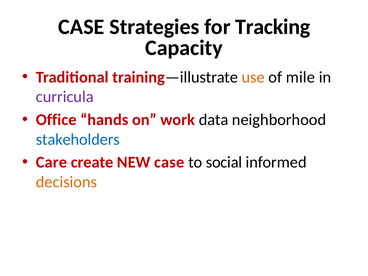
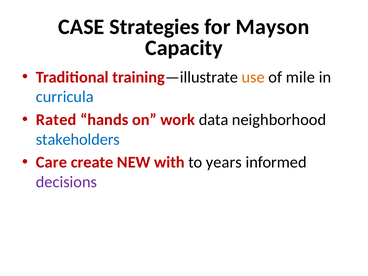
Tracking: Tracking -> Mayson
curricula colour: purple -> blue
Office: Office -> Rated
NEW case: case -> with
social: social -> years
decisions colour: orange -> purple
